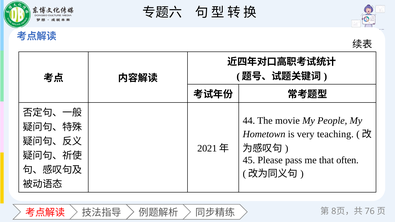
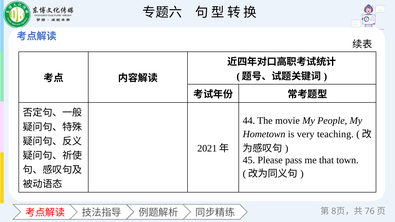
often: often -> town
